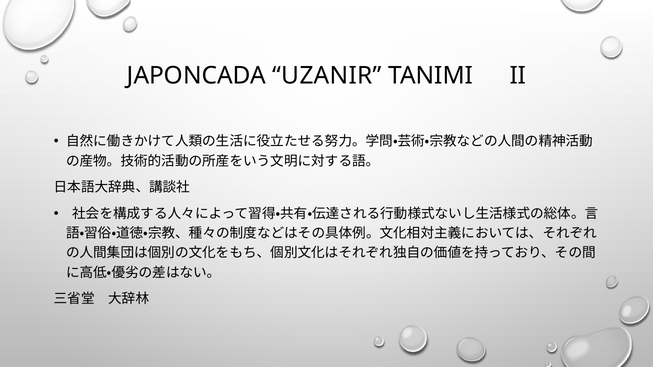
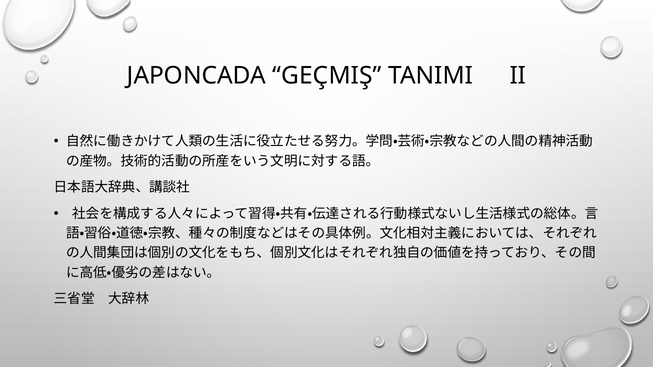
UZANIR: UZANIR -> GEÇMIŞ
